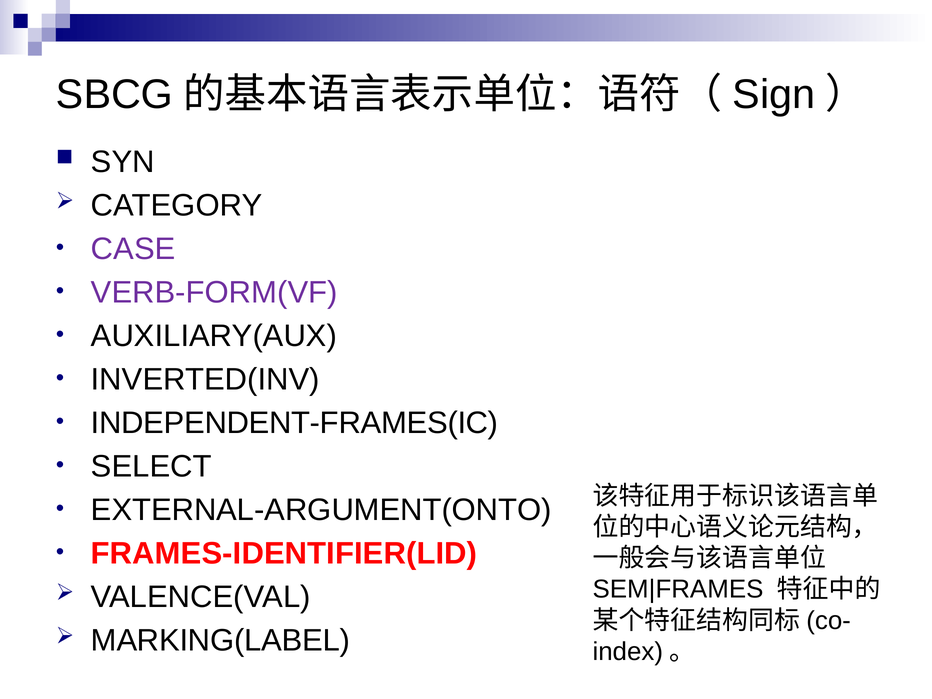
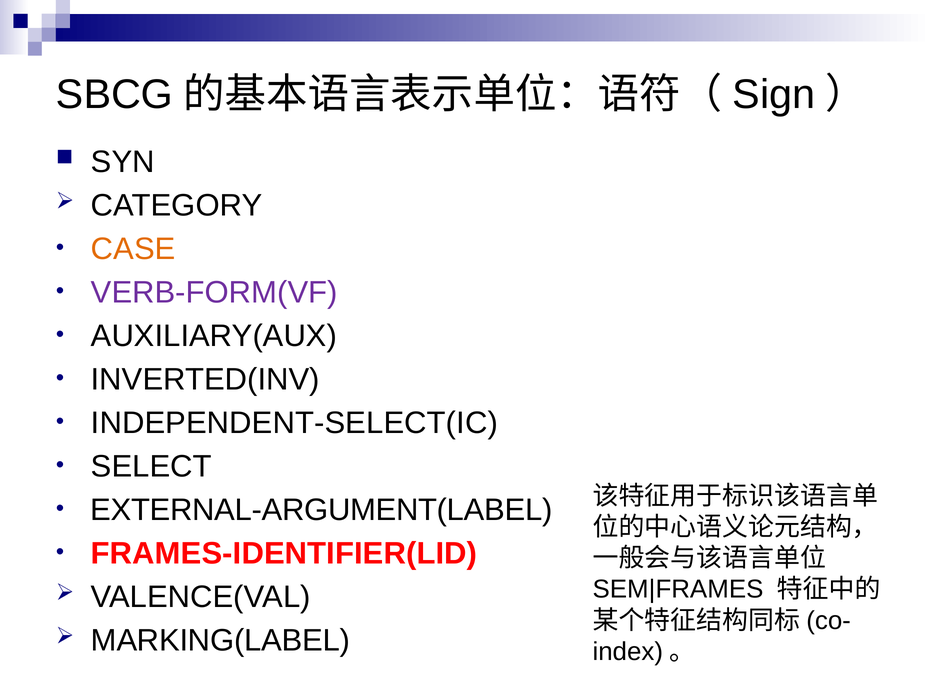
CASE colour: purple -> orange
INDEPENDENT-FRAMES(IC: INDEPENDENT-FRAMES(IC -> INDEPENDENT-SELECT(IC
EXTERNAL-ARGUMENT(ONTO: EXTERNAL-ARGUMENT(ONTO -> EXTERNAL-ARGUMENT(LABEL
